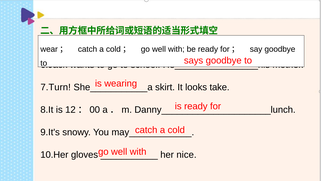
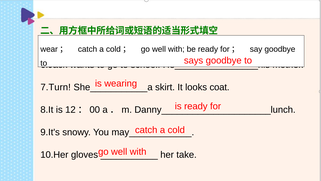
take: take -> coat
nice: nice -> take
